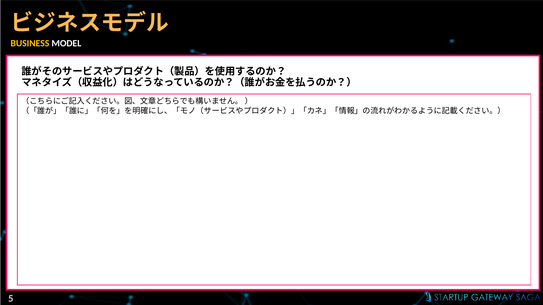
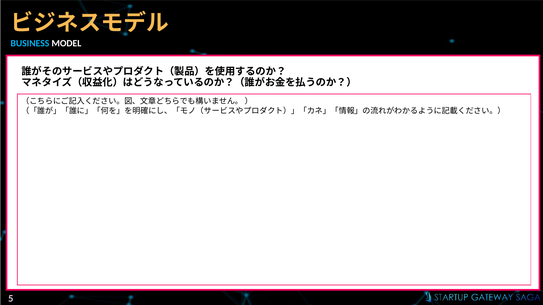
BUSINESS colour: yellow -> light blue
